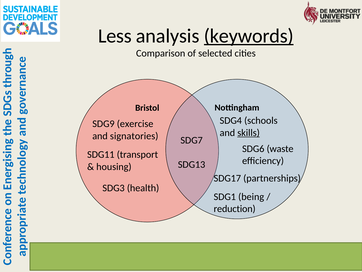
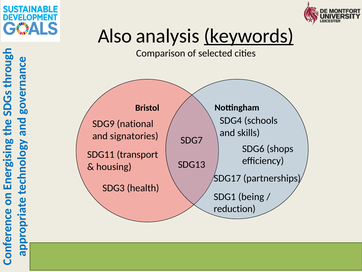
Less: Less -> Also
exercise: exercise -> national
skills underline: present -> none
waste: waste -> shops
